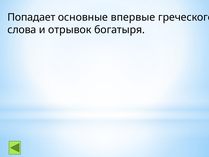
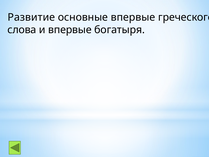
Попадает: Попадает -> Развитие
и отрывок: отрывок -> впервые
